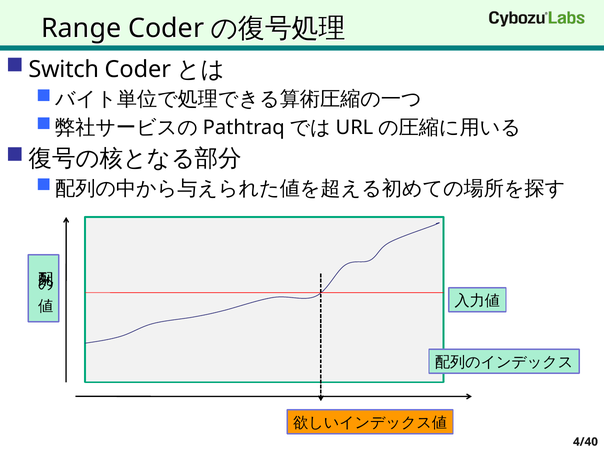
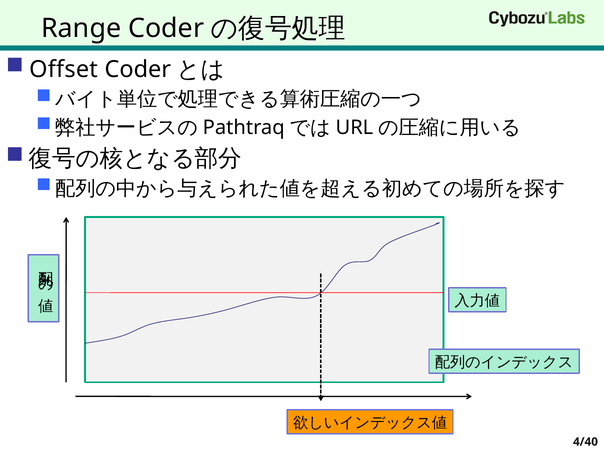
Switch: Switch -> Offset
